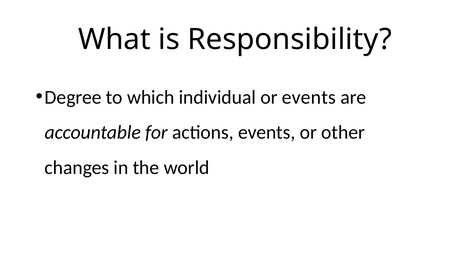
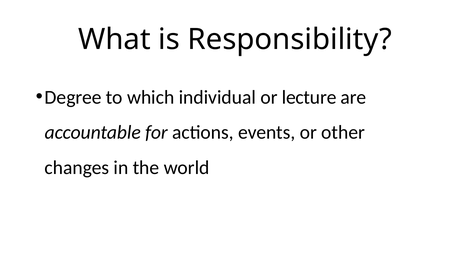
or events: events -> lecture
